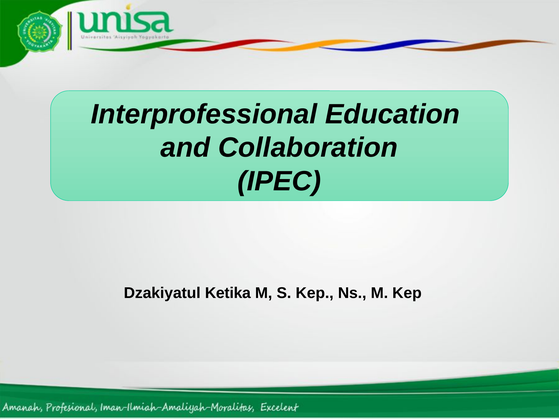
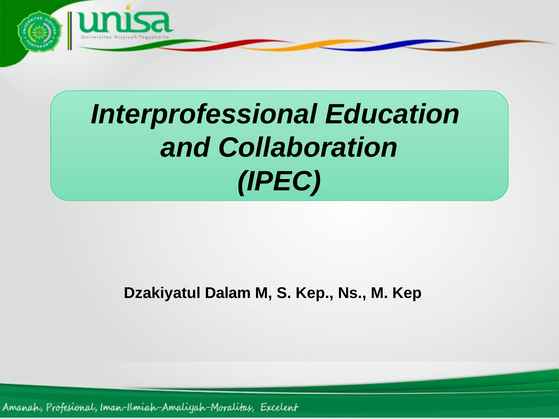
Ketika: Ketika -> Dalam
